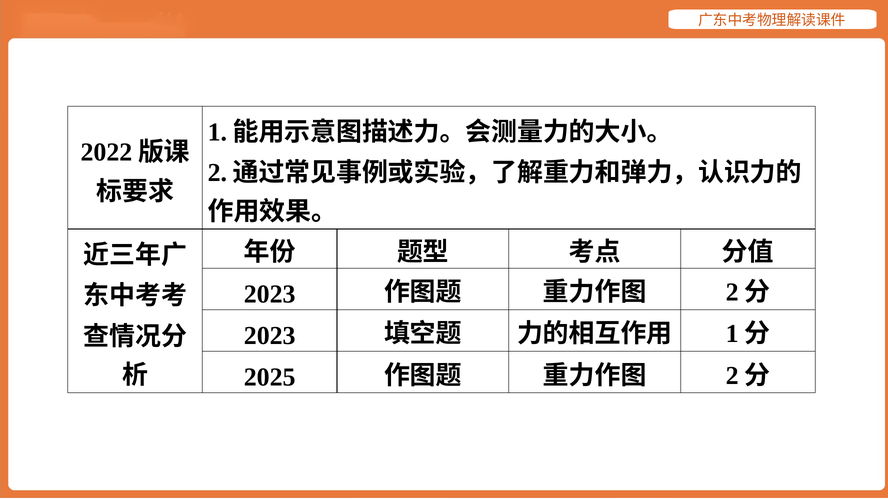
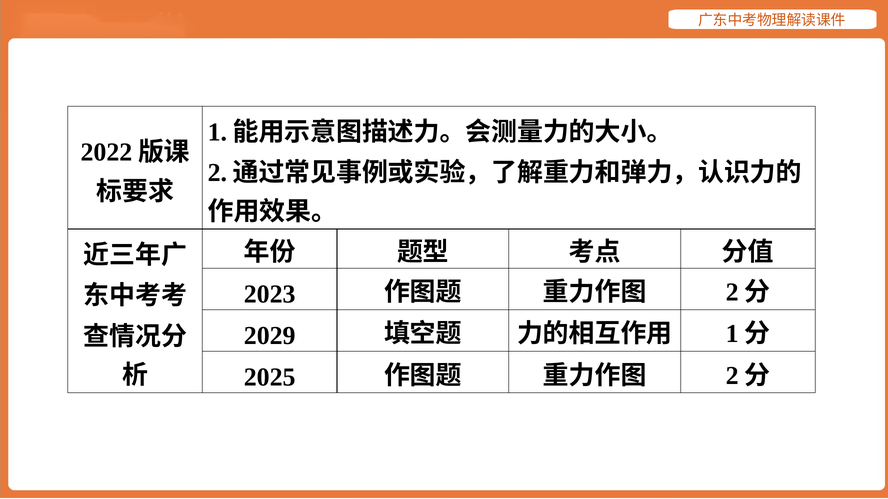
2023 at (270, 336): 2023 -> 2029
